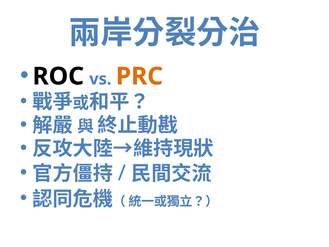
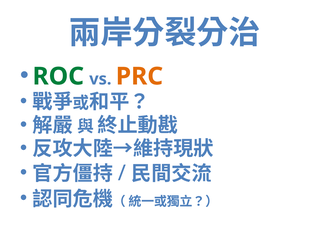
ROC colour: black -> green
